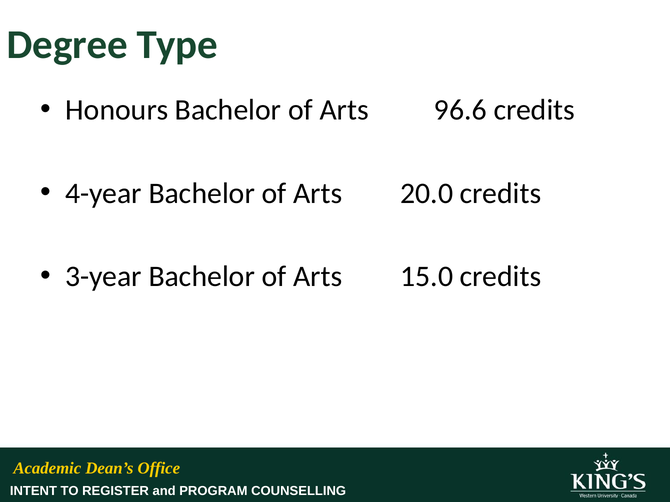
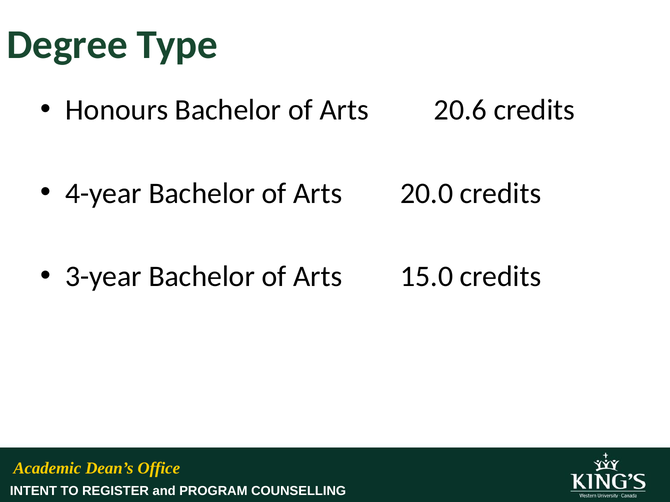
96.6: 96.6 -> 20.6
